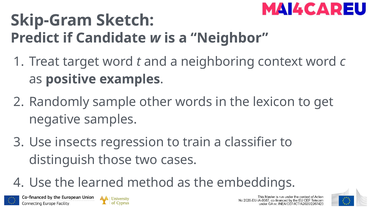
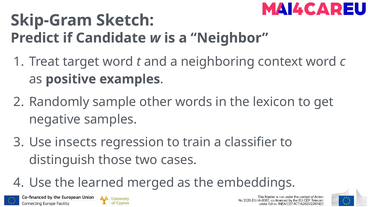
method: method -> merged
